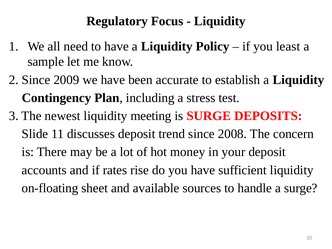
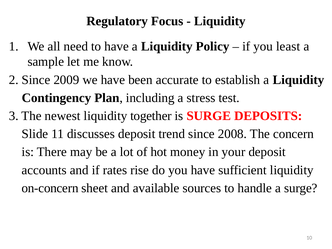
meeting: meeting -> together
on-floating: on-floating -> on-concern
